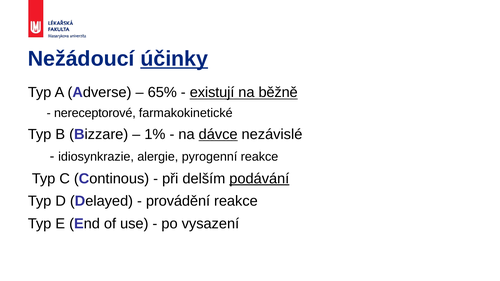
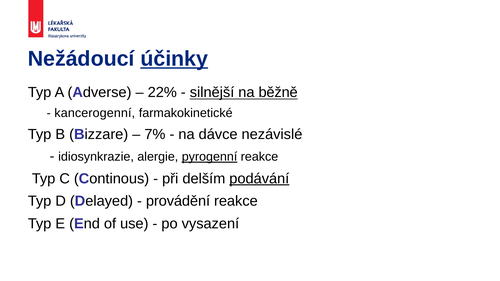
65%: 65% -> 22%
existují: existují -> silnější
nereceptorové: nereceptorové -> kancerogenní
1%: 1% -> 7%
dávce underline: present -> none
pyrogenní underline: none -> present
